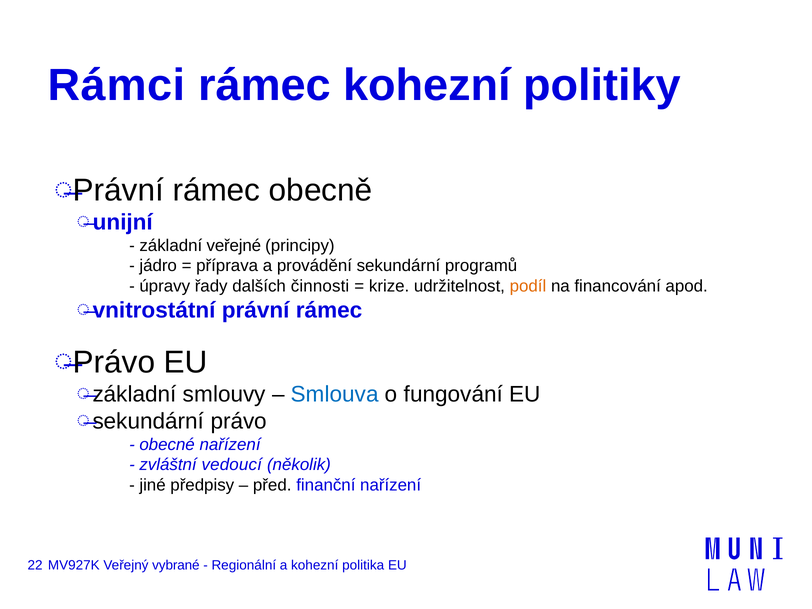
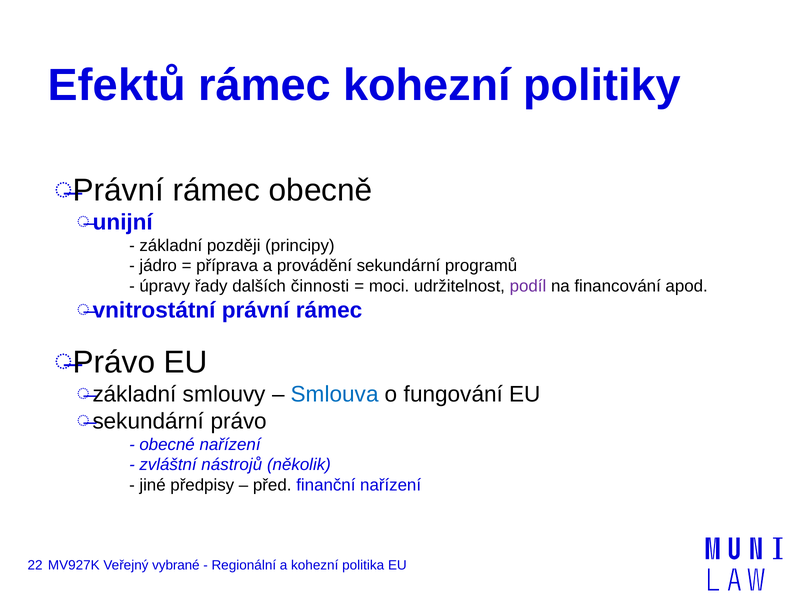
Rámci: Rámci -> Efektů
veřejné: veřejné -> později
krize: krize -> moci
podíl colour: orange -> purple
vedoucí: vedoucí -> nástrojů
